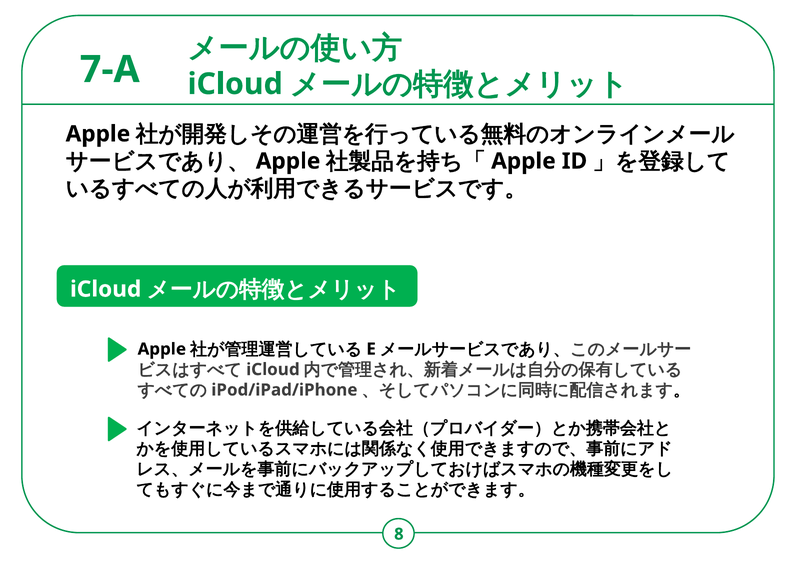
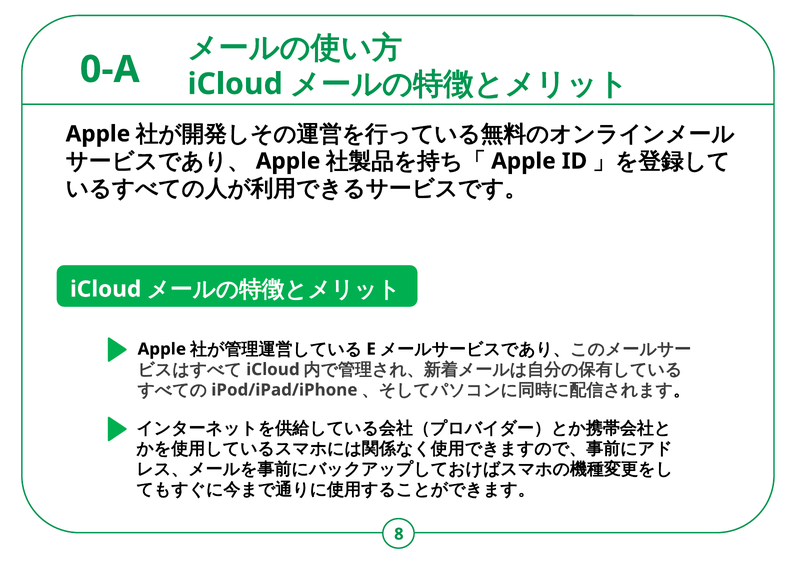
7-A: 7-A -> 0-A
